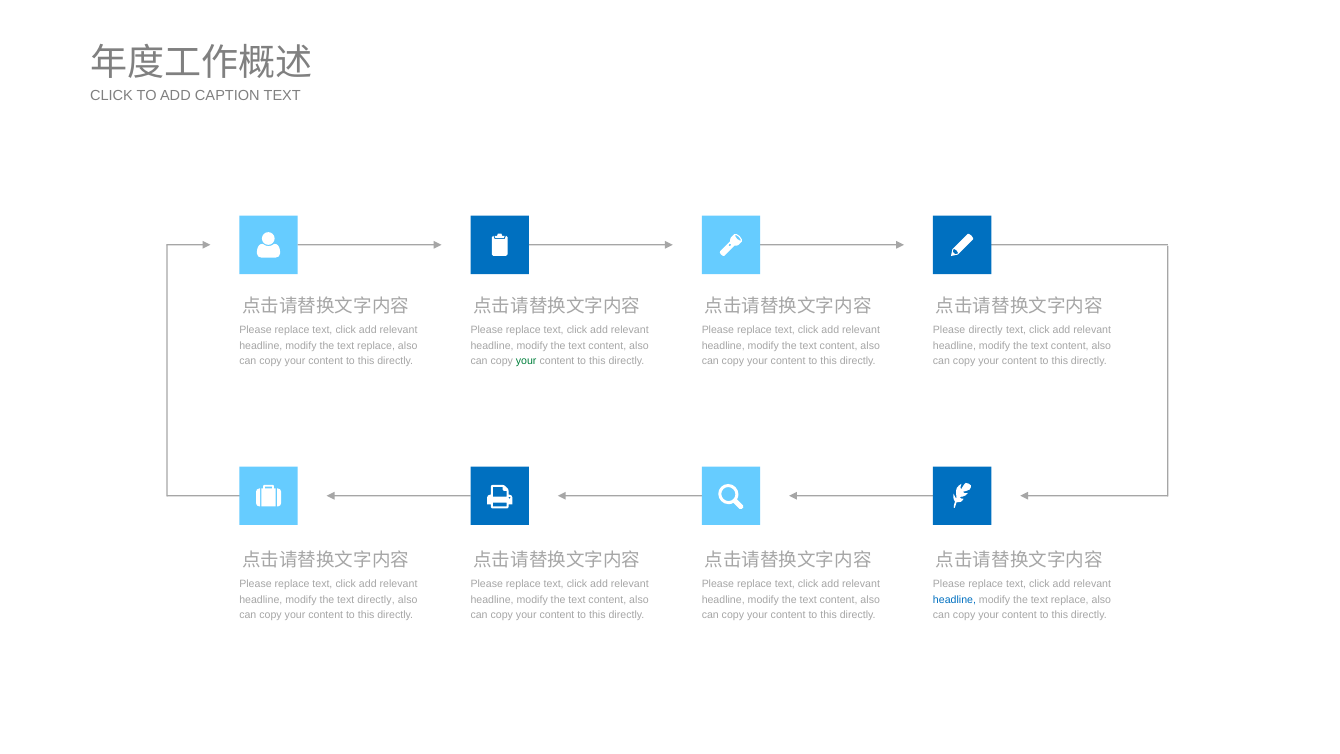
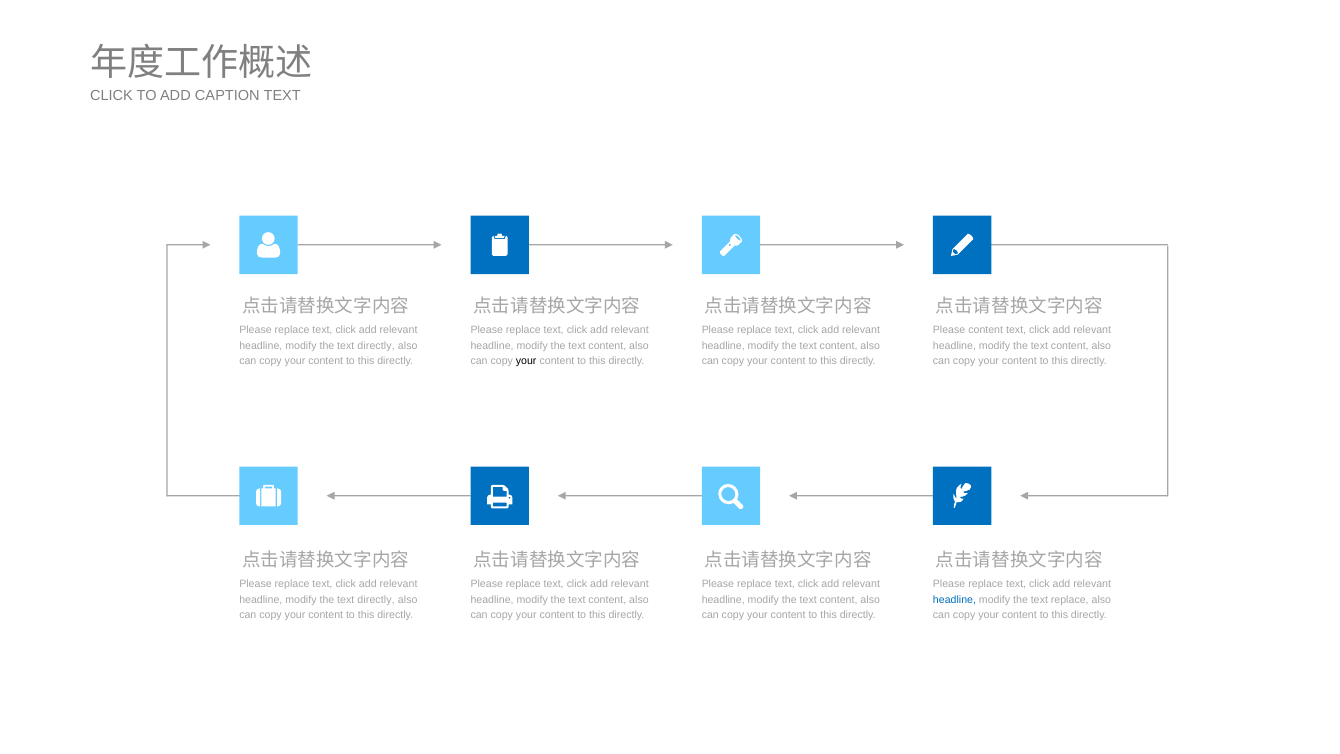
Please directly: directly -> content
replace at (376, 345): replace -> directly
your at (526, 361) colour: green -> black
